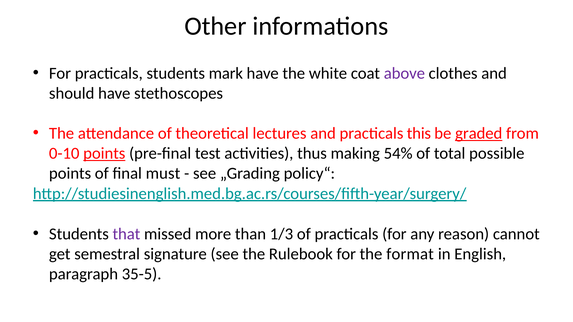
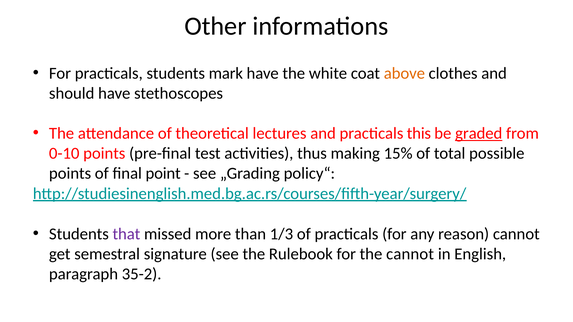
above colour: purple -> orange
points at (104, 154) underline: present -> none
54%: 54% -> 15%
must: must -> point
the format: format -> cannot
35-5: 35-5 -> 35-2
